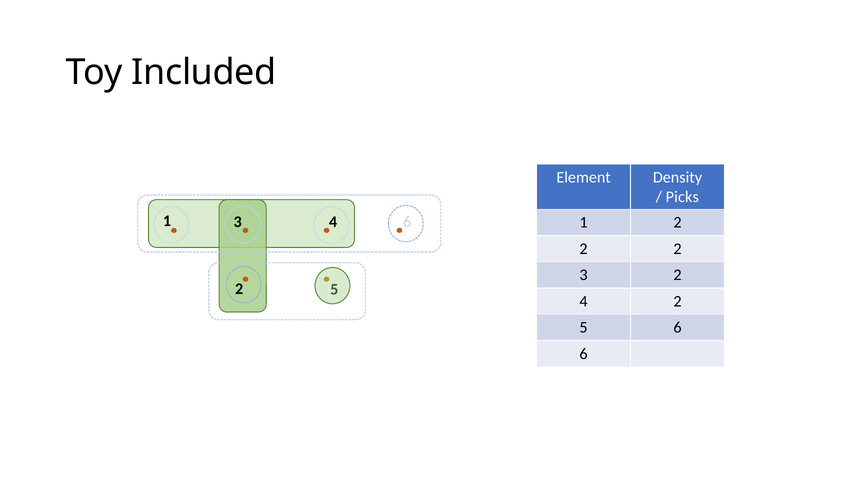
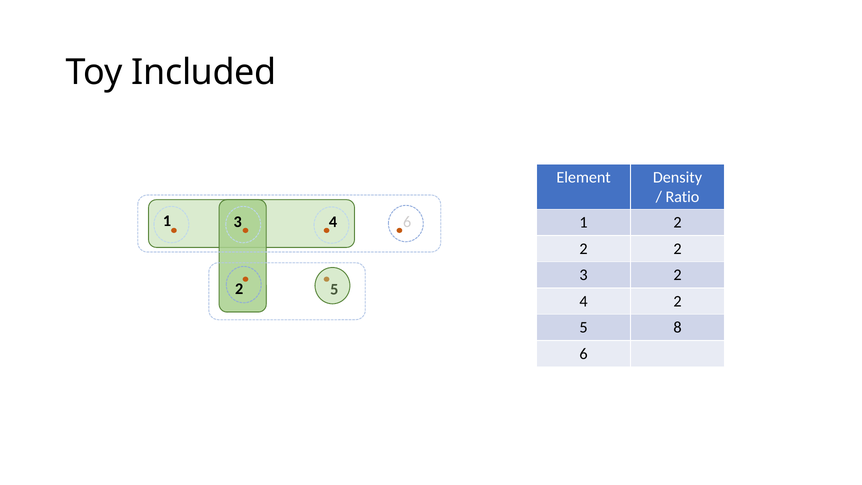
Picks: Picks -> Ratio
6 at (677, 327): 6 -> 8
